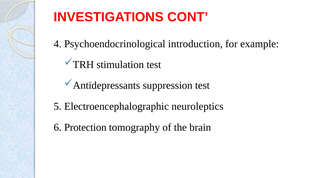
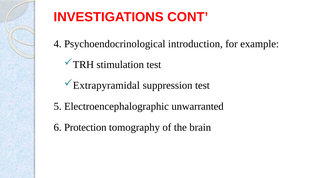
Antidepressants: Antidepressants -> Extrapyramidal
neuroleptics: neuroleptics -> unwarranted
